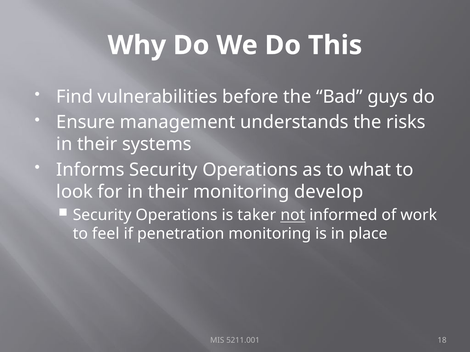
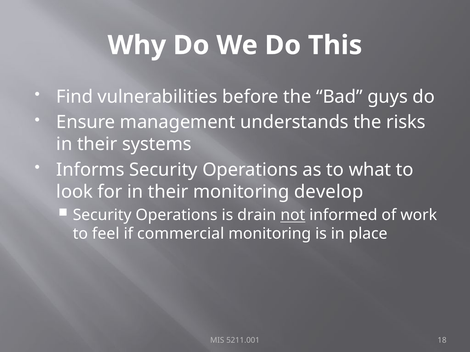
taker: taker -> drain
penetration: penetration -> commercial
